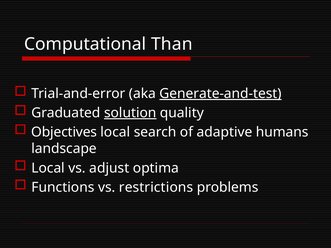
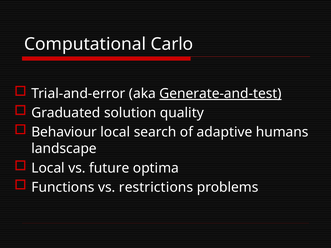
Than: Than -> Carlo
solution underline: present -> none
Objectives: Objectives -> Behaviour
adjust: adjust -> future
